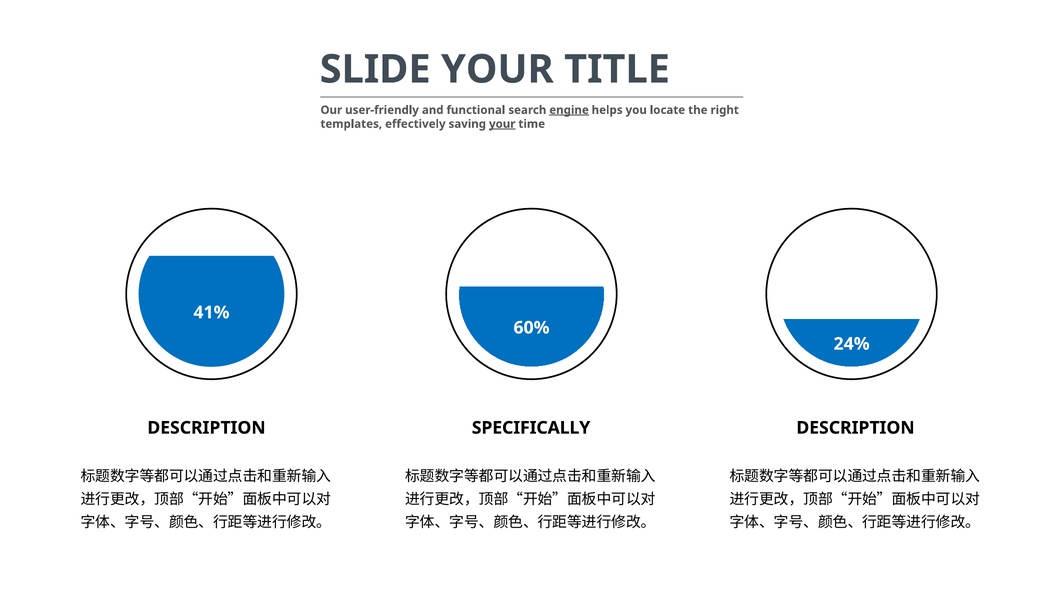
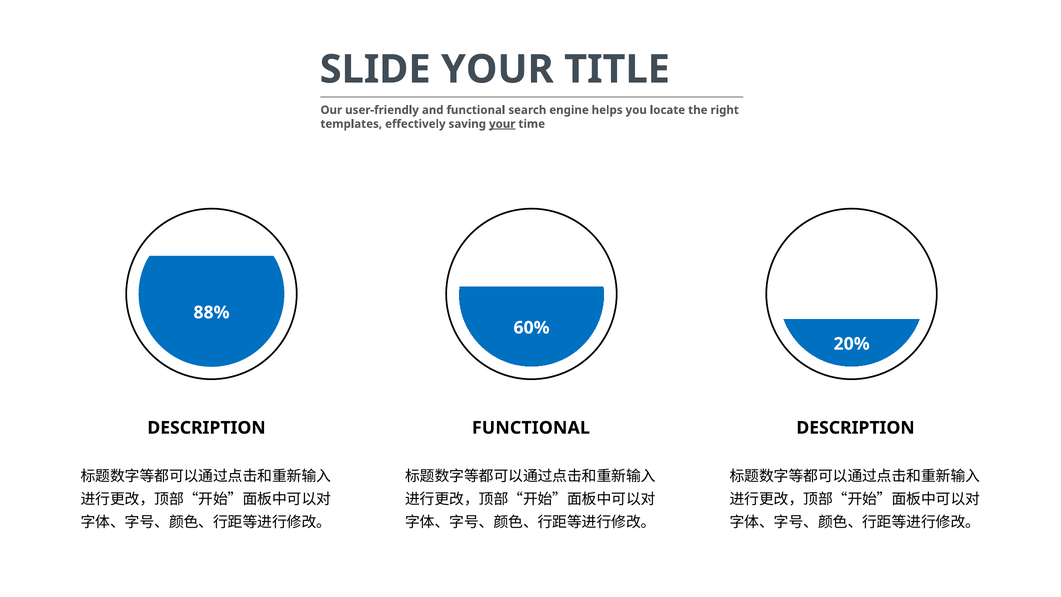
engine underline: present -> none
41%: 41% -> 88%
24%: 24% -> 20%
DESCRIPTION SPECIFICALLY: SPECIFICALLY -> FUNCTIONAL
